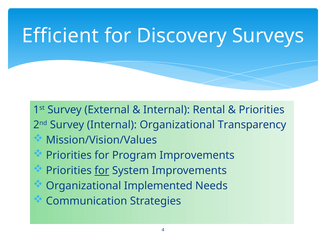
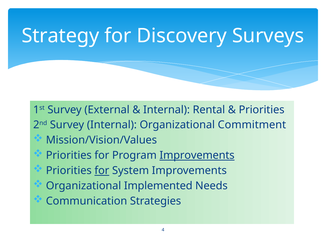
Efficient: Efficient -> Strategy
Transparency: Transparency -> Commitment
Improvements at (197, 155) underline: none -> present
